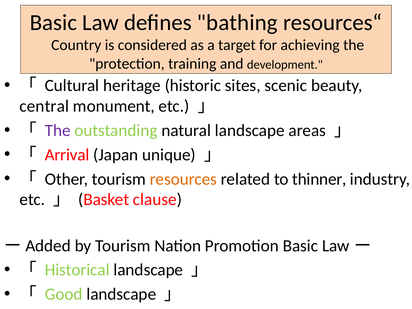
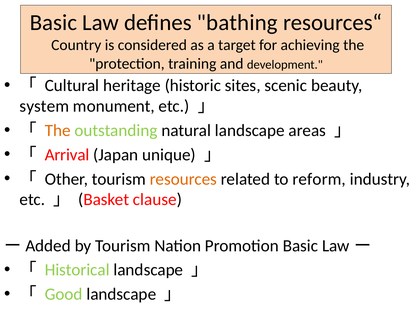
central: central -> system
The at (58, 131) colour: purple -> orange
thinner: thinner -> reform
